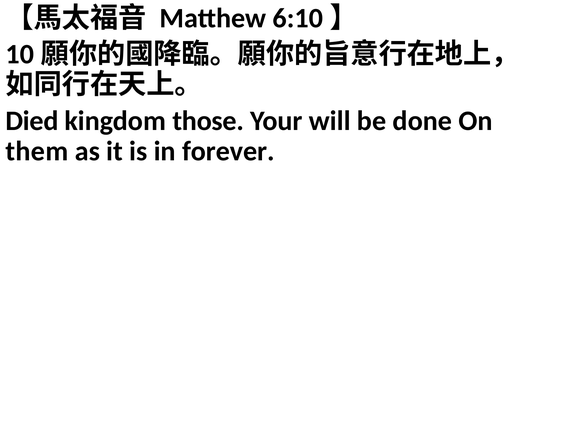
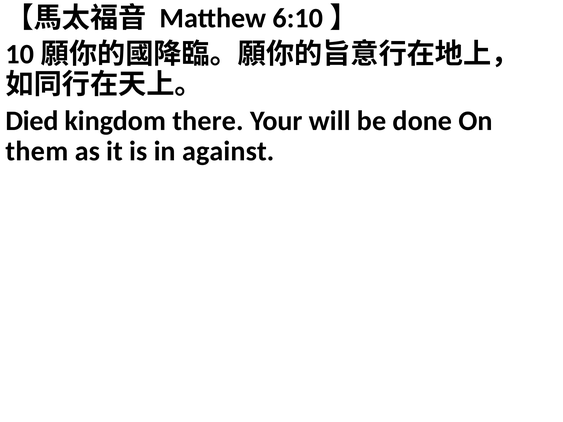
those: those -> there
forever: forever -> against
